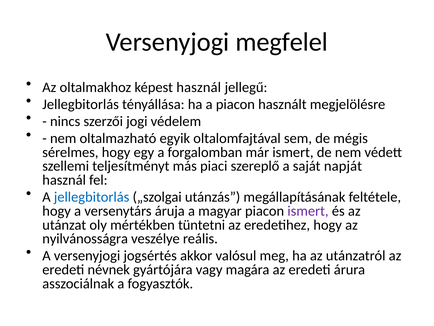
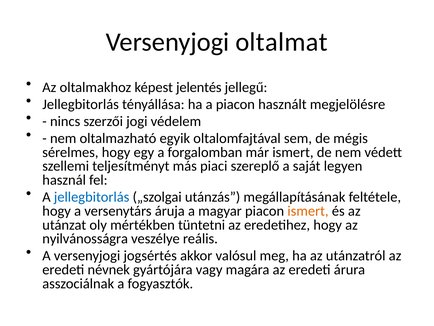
megfelel: megfelel -> oltalmat
képest használ: használ -> jelentés
napját: napját -> legyen
ismert at (308, 211) colour: purple -> orange
